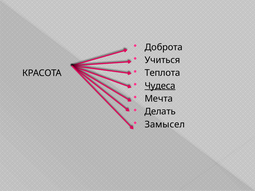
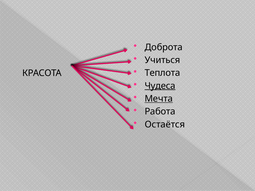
Мечта underline: none -> present
Делать: Делать -> Работа
Замысел: Замысел -> Остаётся
